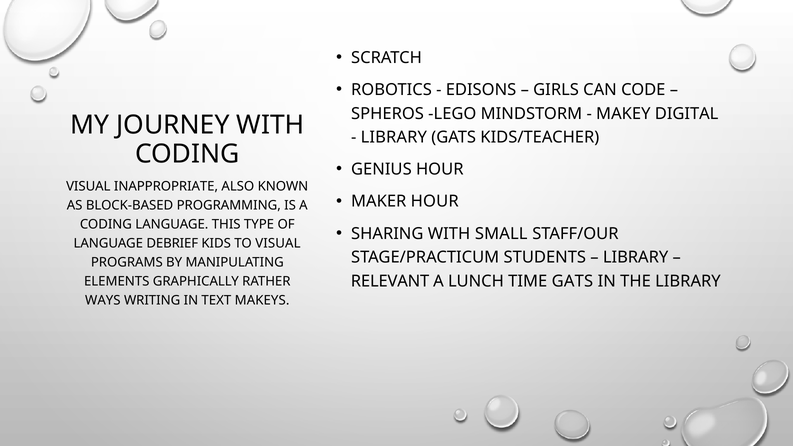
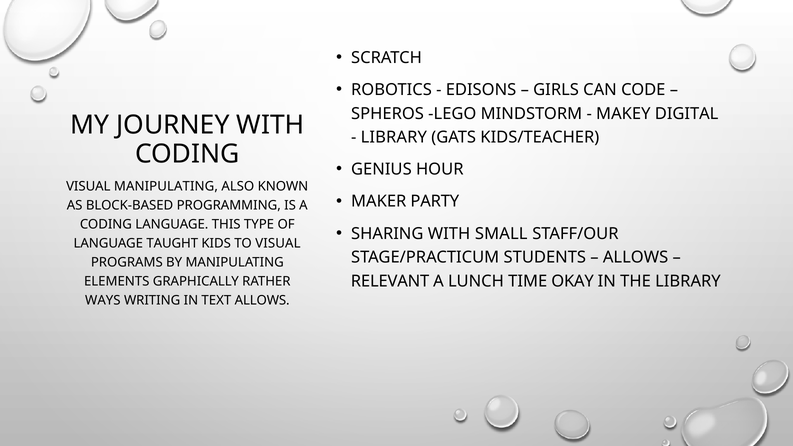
VISUAL INAPPROPRIATE: INAPPROPRIATE -> MANIPULATING
MAKER HOUR: HOUR -> PARTY
DEBRIEF: DEBRIEF -> TAUGHT
LIBRARY at (636, 257): LIBRARY -> ALLOWS
TIME GATS: GATS -> OKAY
TEXT MAKEYS: MAKEYS -> ALLOWS
